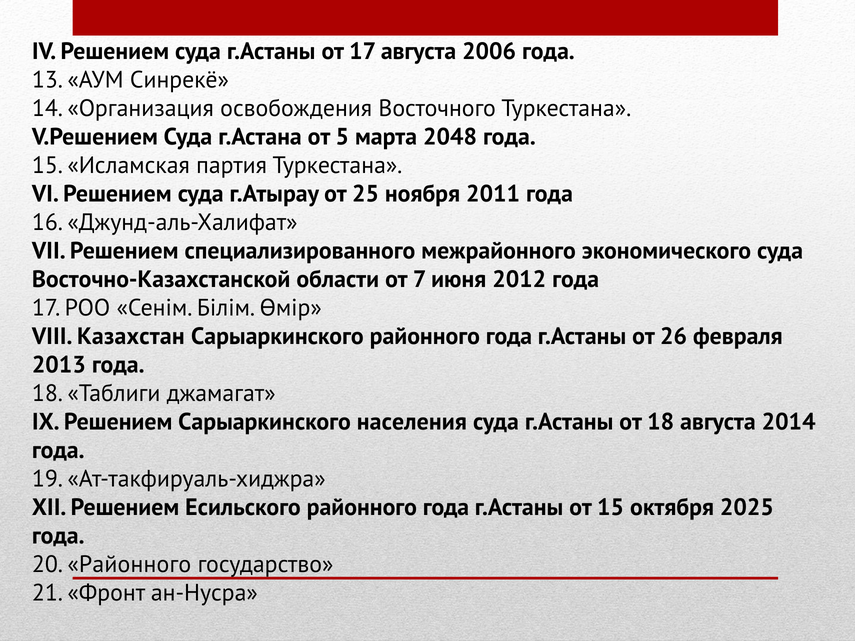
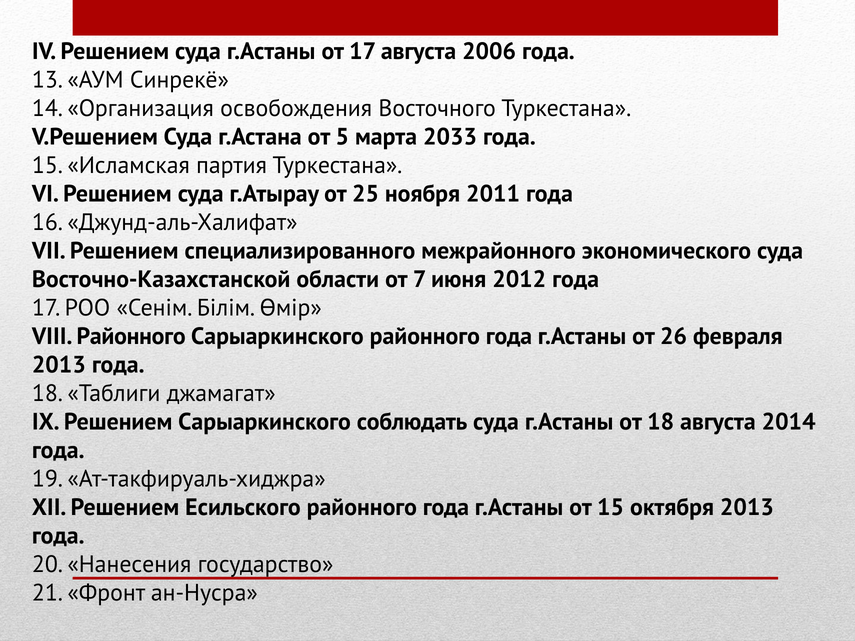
2048: 2048 -> 2033
VIII Казахстан: Казахстан -> Районного
населения: населения -> соблюдать
октября 2025: 2025 -> 2013
20 Районного: Районного -> Нанесения
